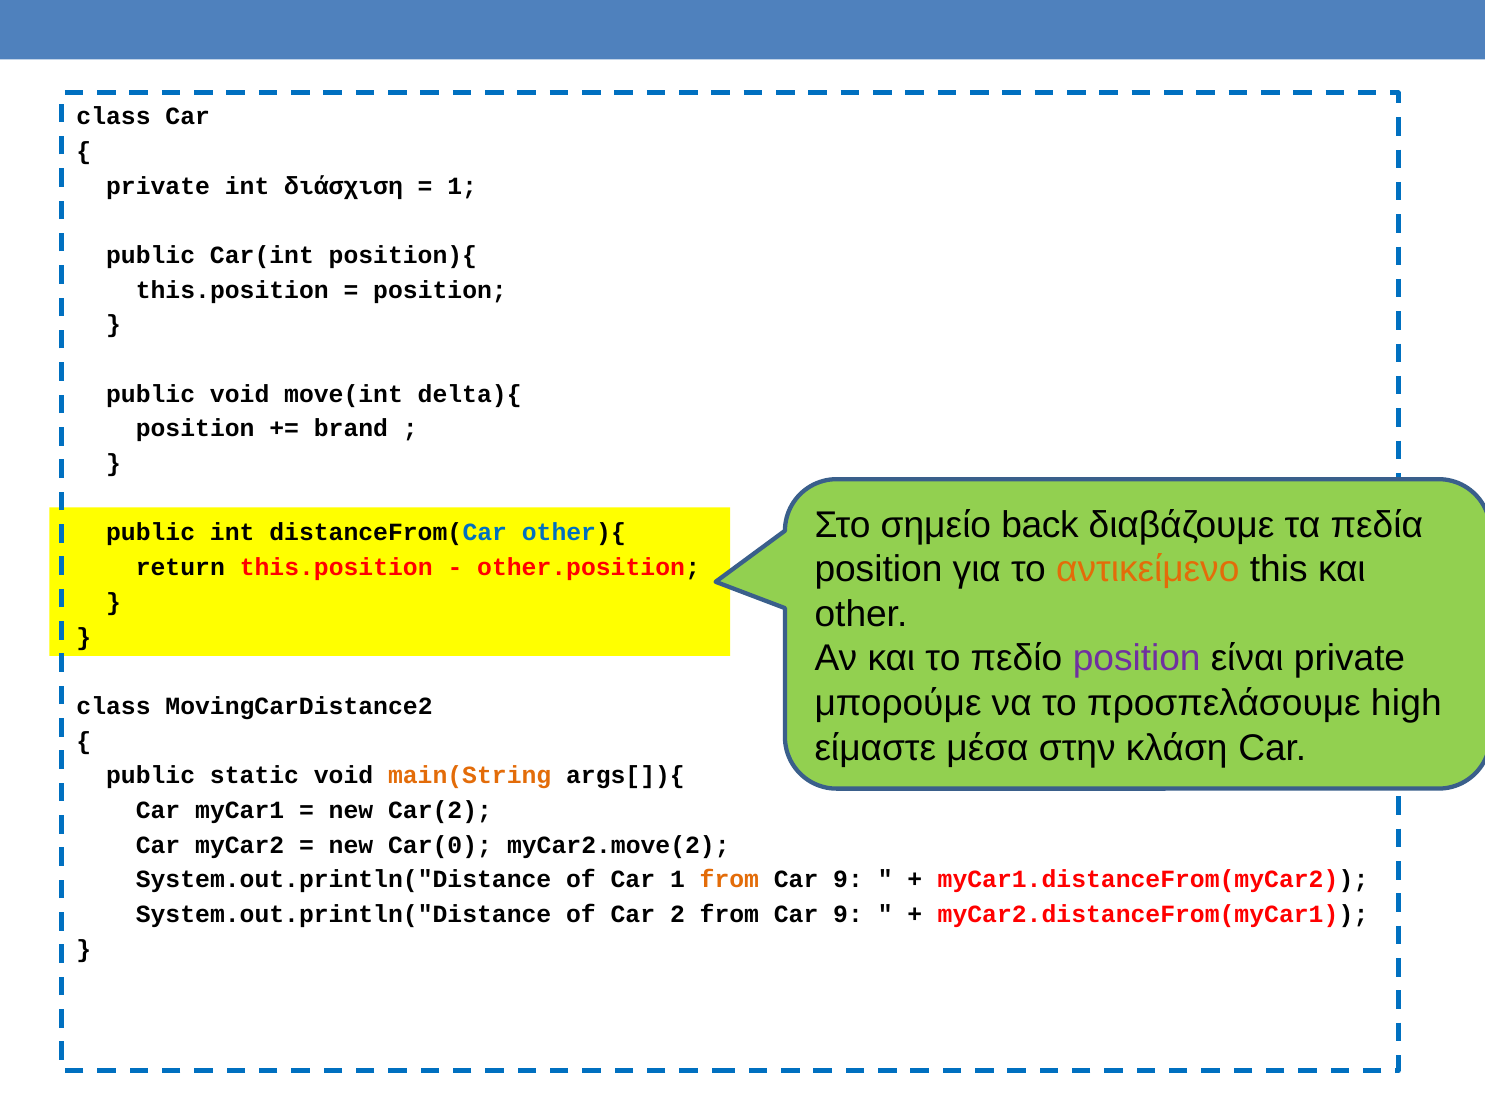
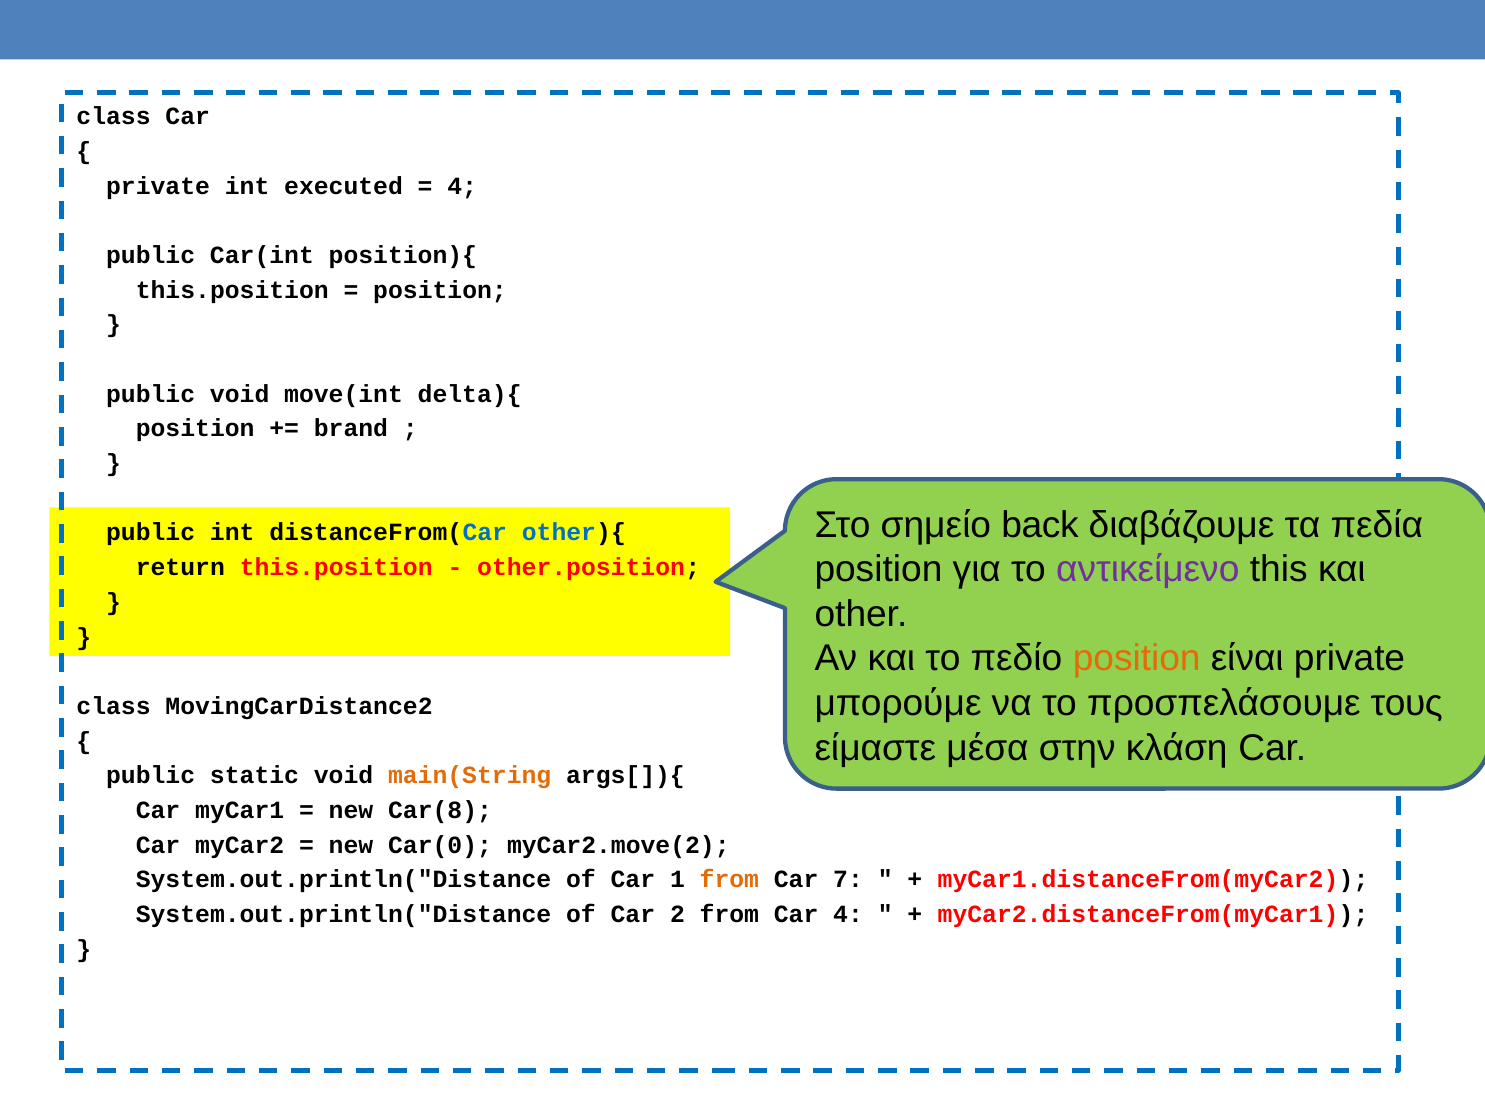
διάσχιση: διάσχιση -> executed
1 at (462, 186): 1 -> 4
αντικείμενο colour: orange -> purple
position at (1137, 659) colour: purple -> orange
high: high -> τους
Car(2: Car(2 -> Car(8
9 at (848, 879): 9 -> 7
2 from Car 9: 9 -> 4
